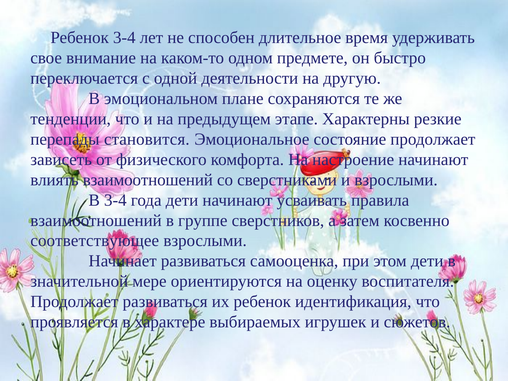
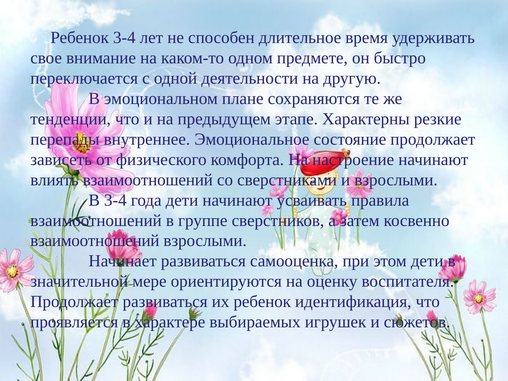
становится: становится -> внутреннее
соответствующее at (95, 241): соответствующее -> взаимоотношений
